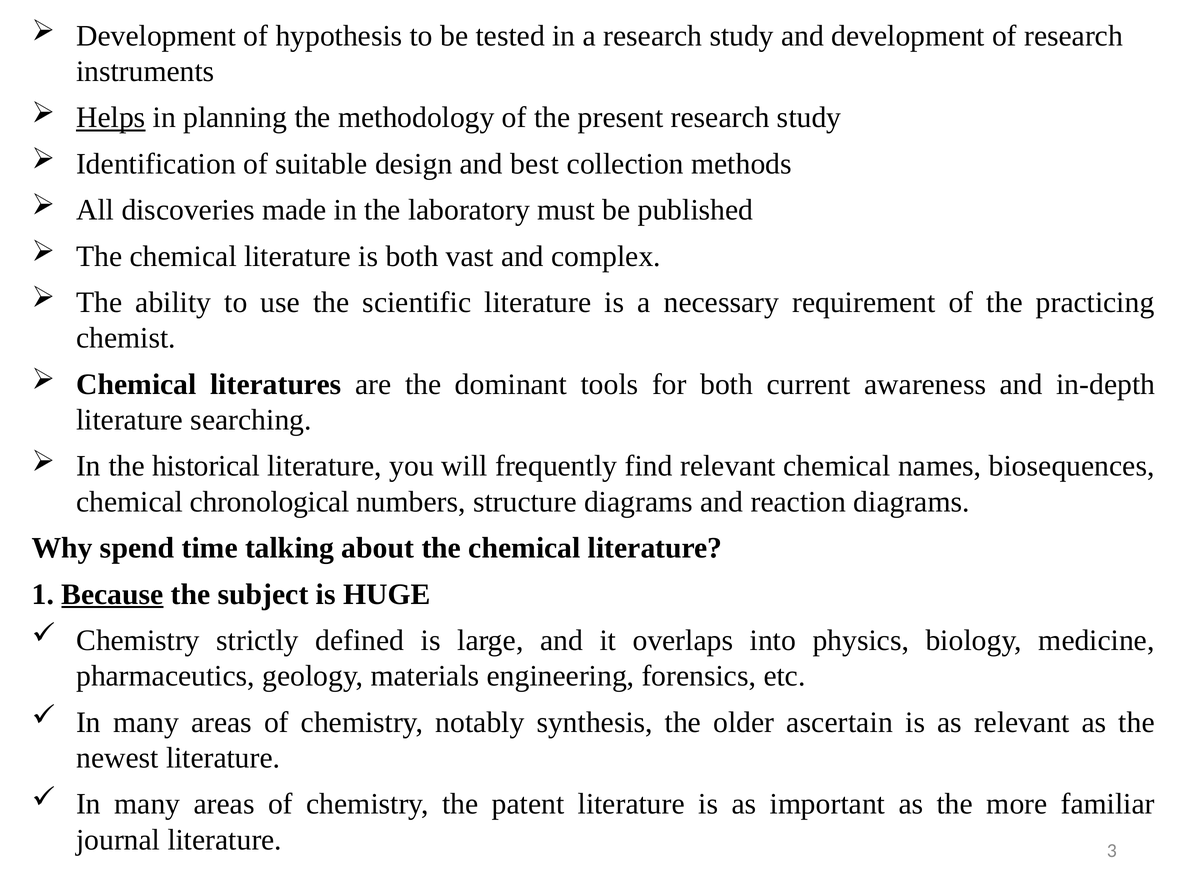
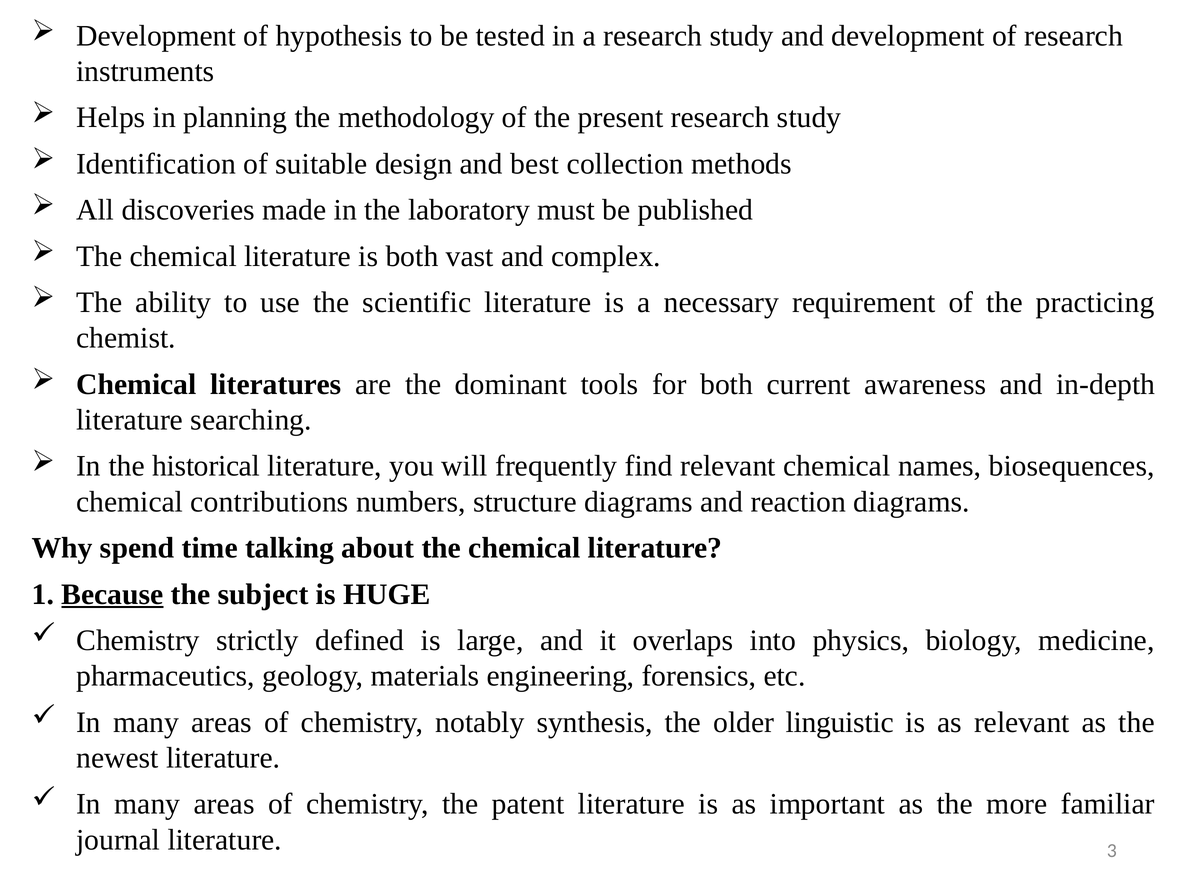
Helps underline: present -> none
chronological: chronological -> contributions
ascertain: ascertain -> linguistic
